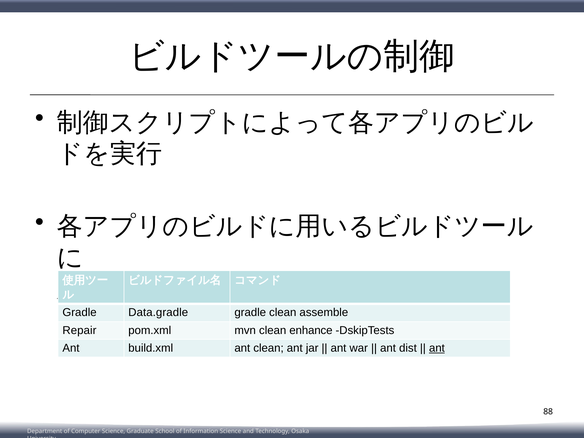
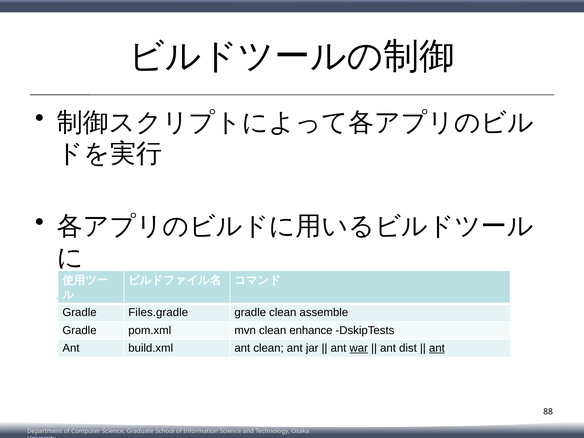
Data.gradle: Data.gradle -> Files.gradle
Repair at (79, 330): Repair -> Gradle
war underline: none -> present
